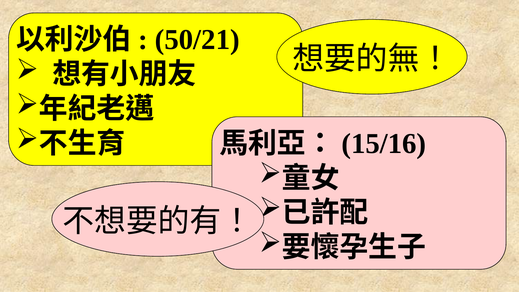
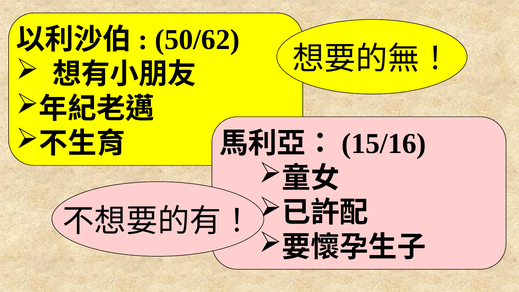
50/21: 50/21 -> 50/62
